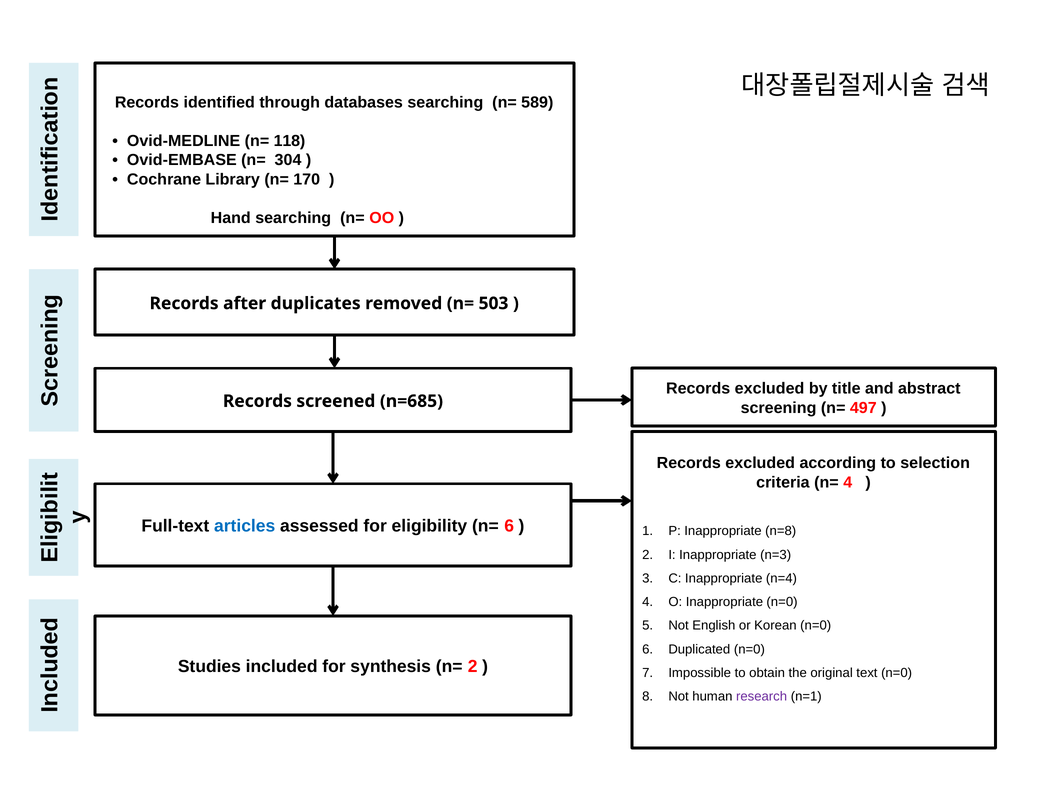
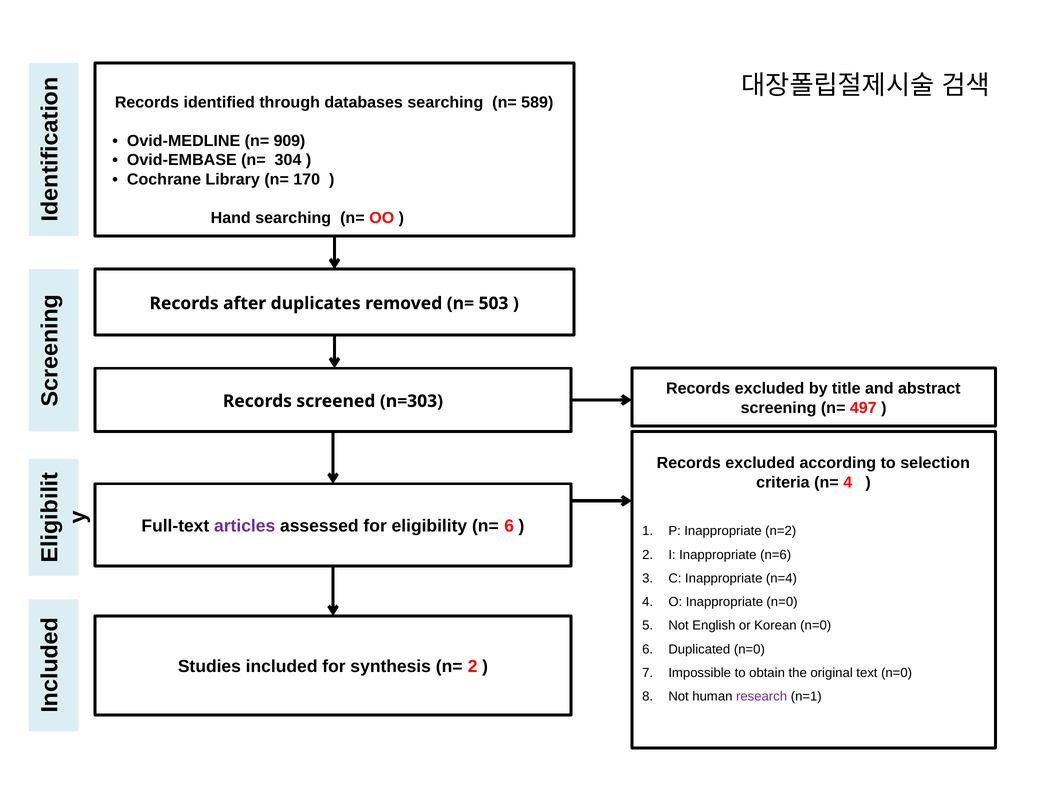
118: 118 -> 909
n=685: n=685 -> n=303
articles colour: blue -> purple
n=8: n=8 -> n=2
n=3: n=3 -> n=6
